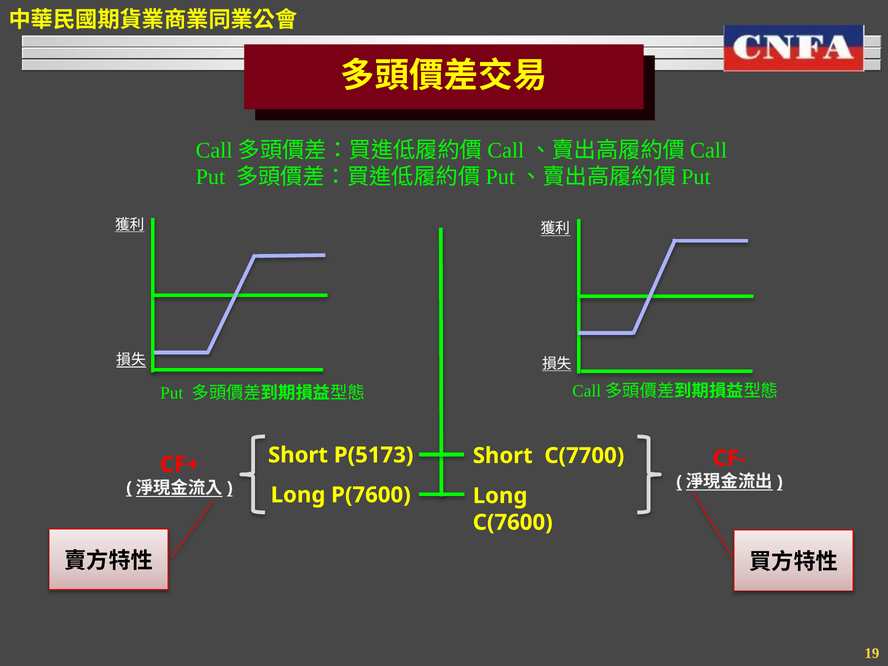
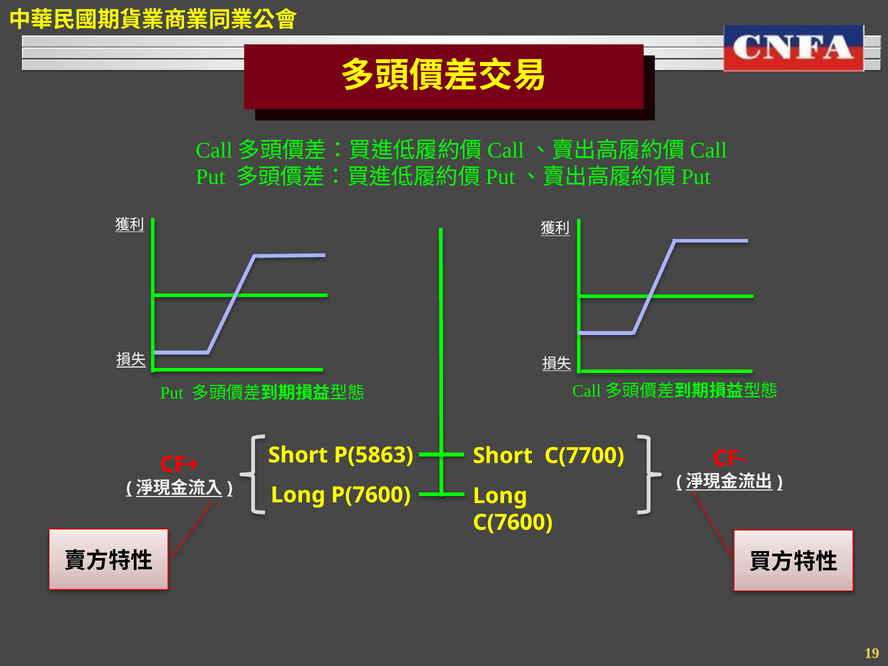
P(5173: P(5173 -> P(5863
